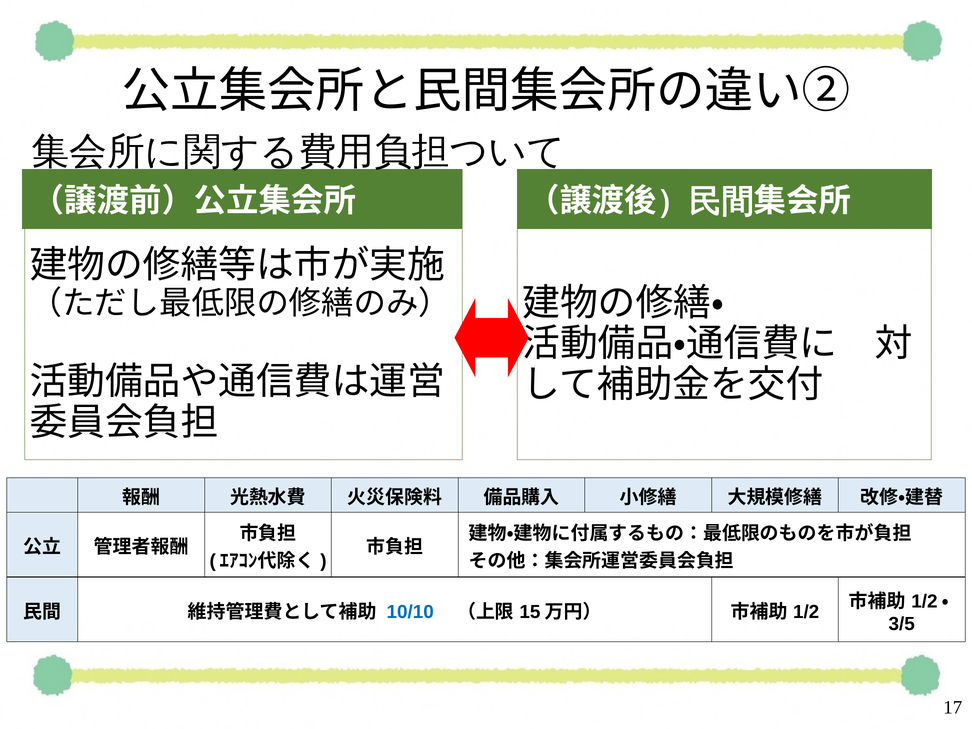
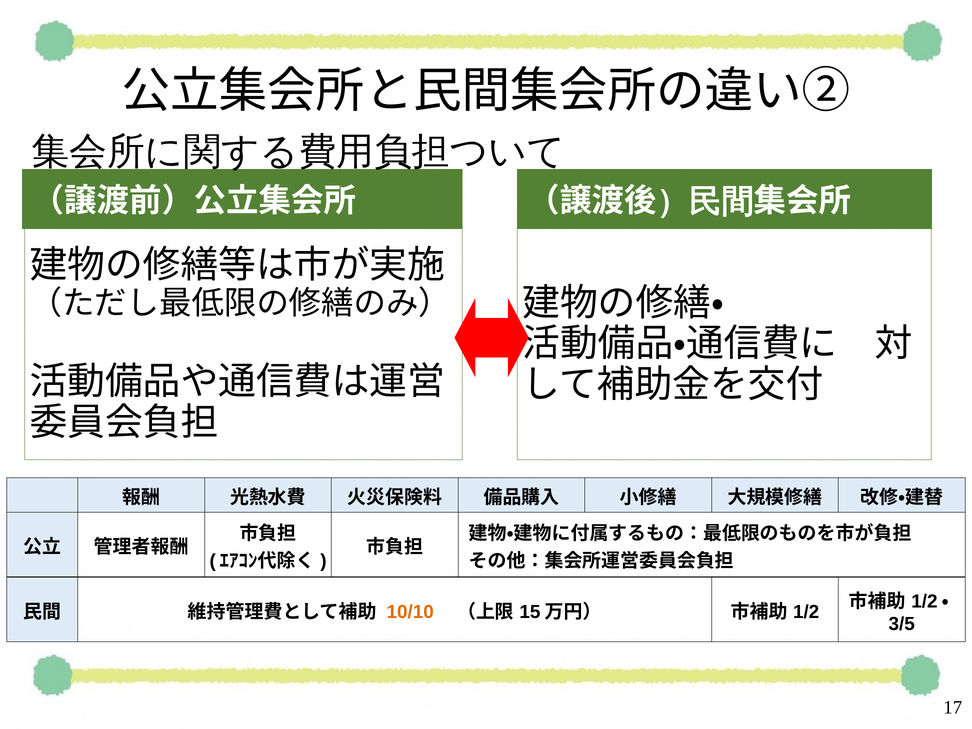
10/10 colour: blue -> orange
